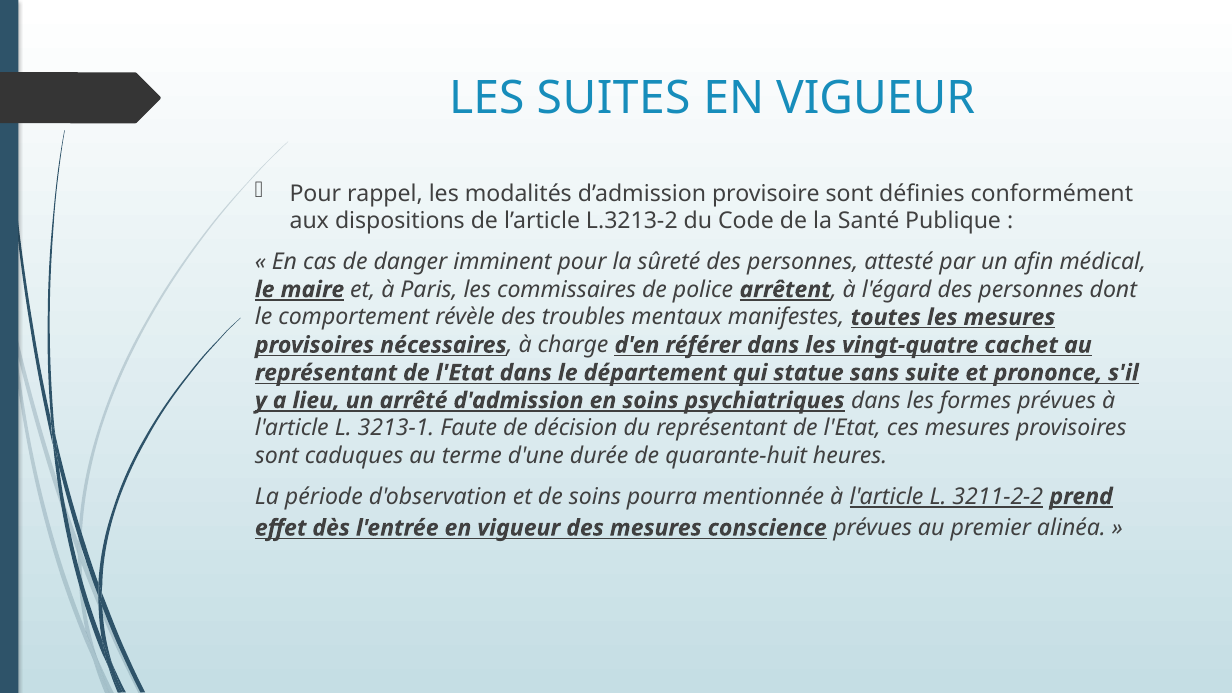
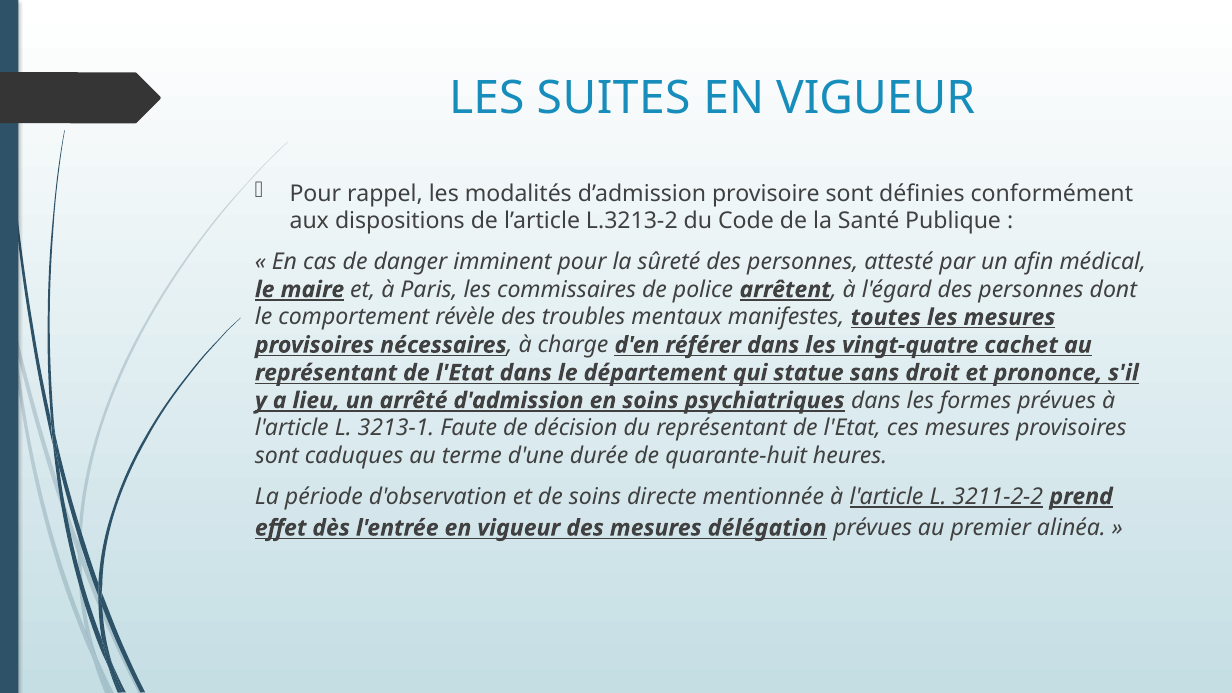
suite: suite -> droit
pourra: pourra -> directe
conscience: conscience -> délégation
